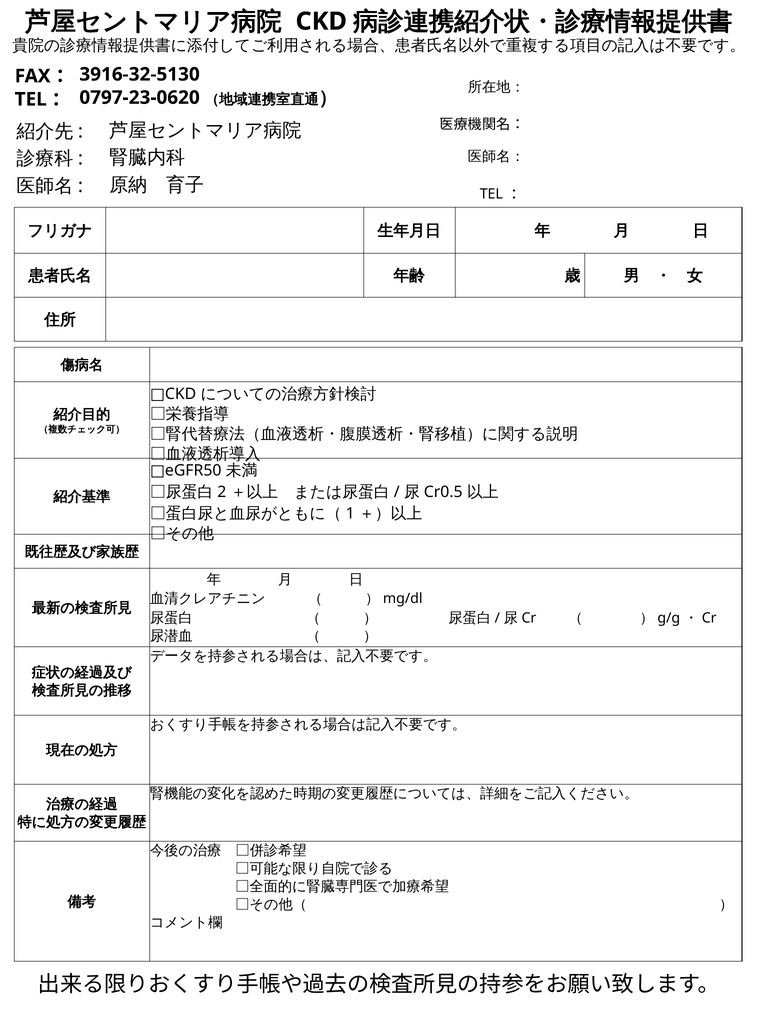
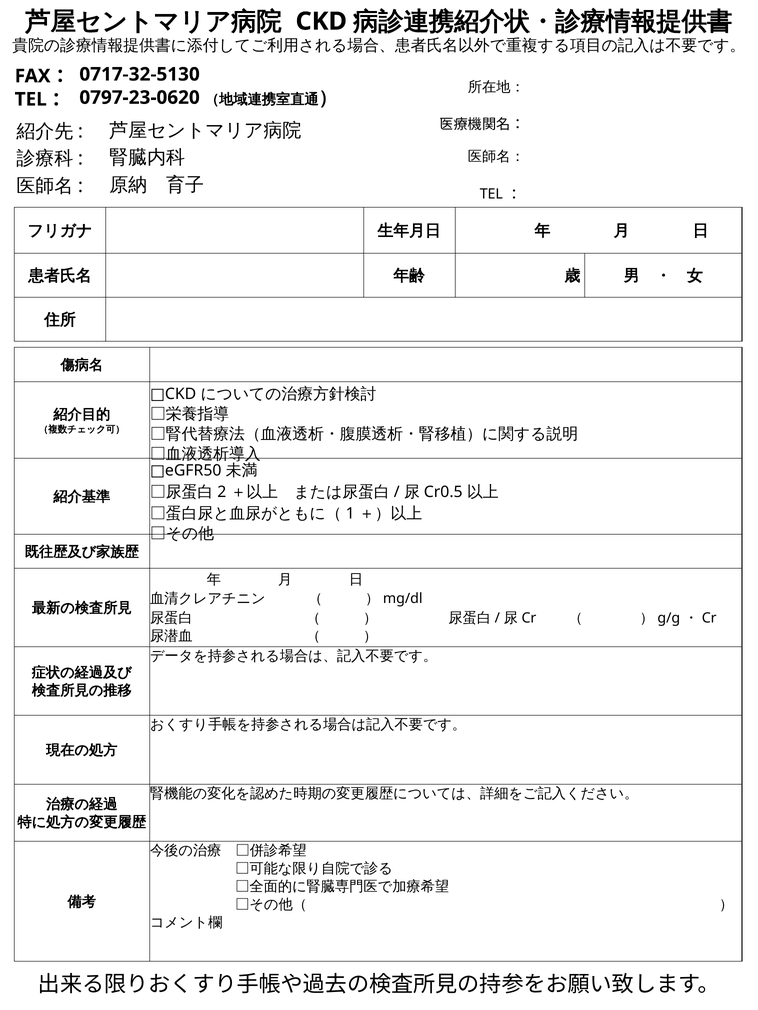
3916-32-5130: 3916-32-5130 -> 0717-32-5130
